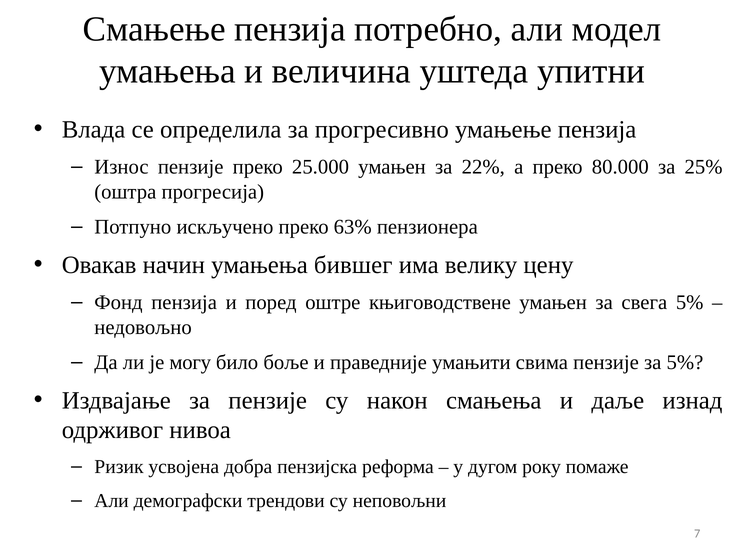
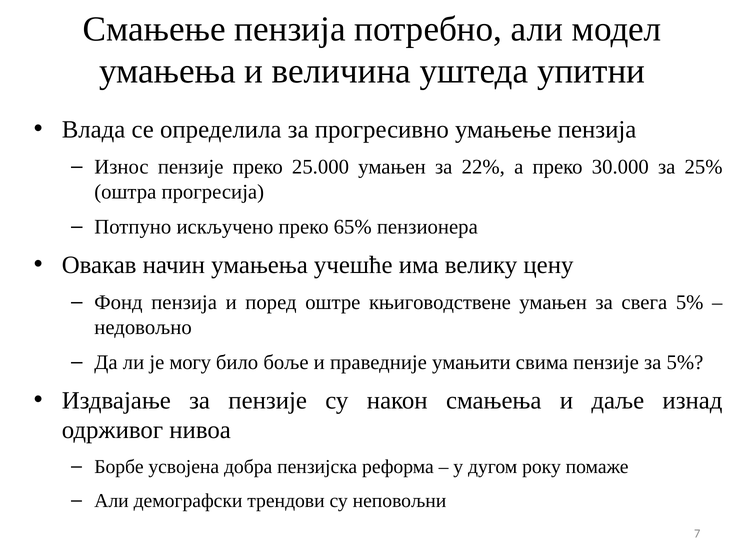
80.000: 80.000 -> 30.000
63%: 63% -> 65%
бившег: бившег -> учешће
Ризик: Ризик -> Борбе
